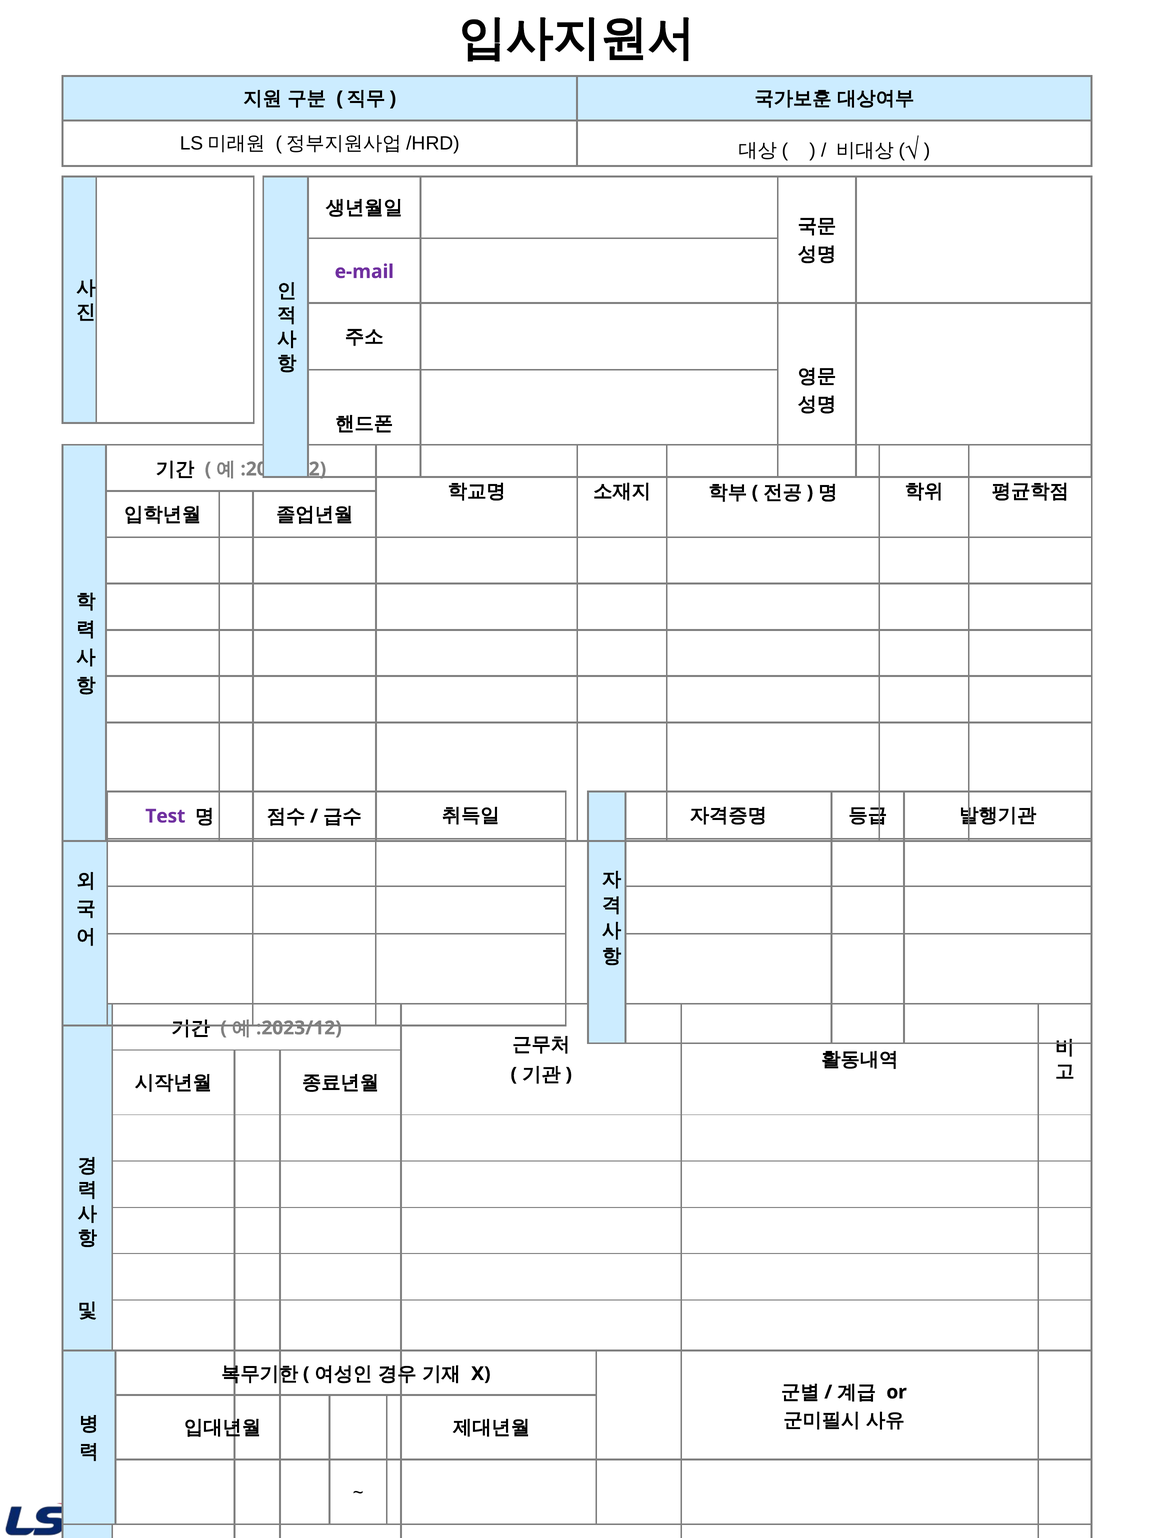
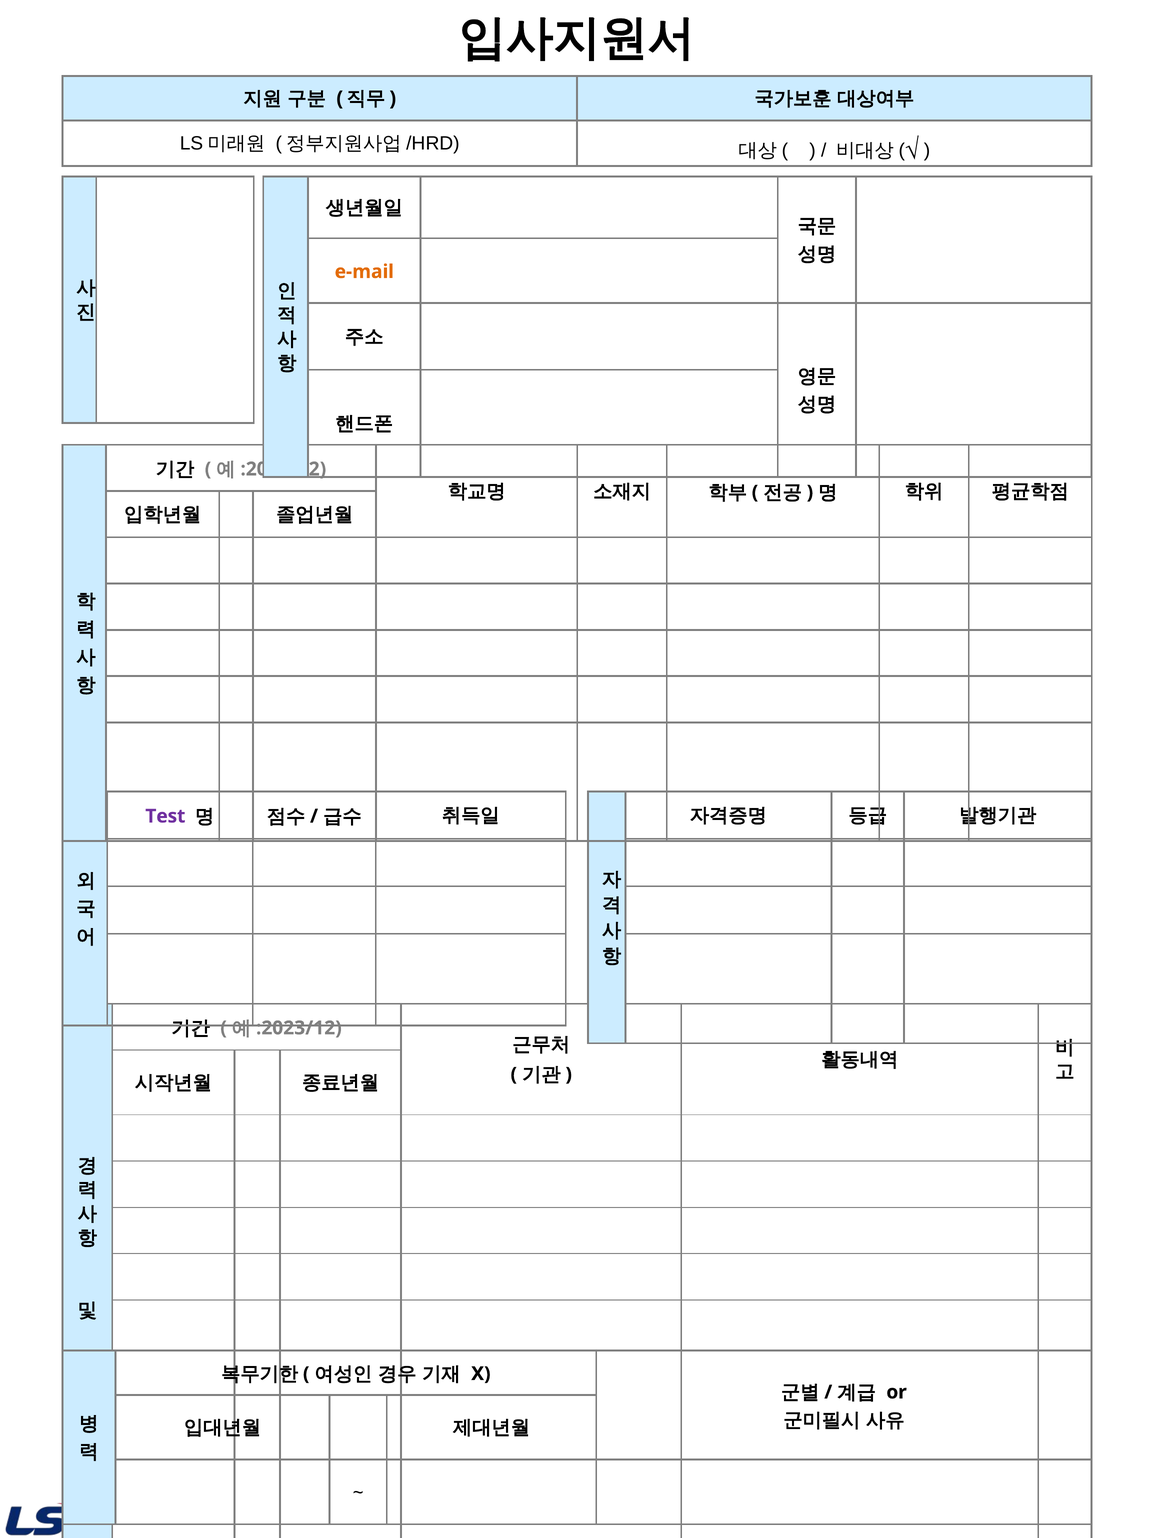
e-mail colour: purple -> orange
